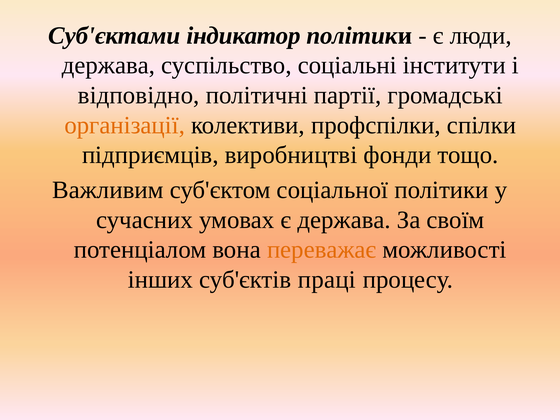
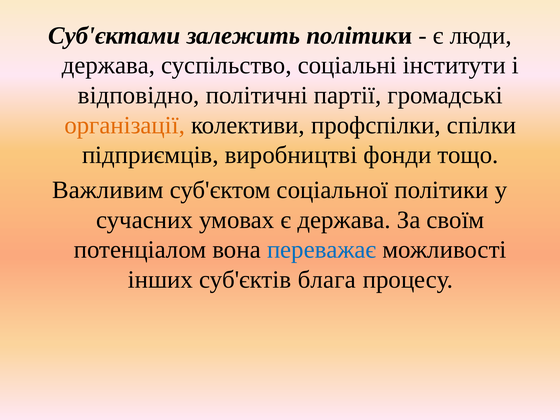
індикатор: індикатор -> залежить
переважає colour: orange -> blue
праці: праці -> блага
